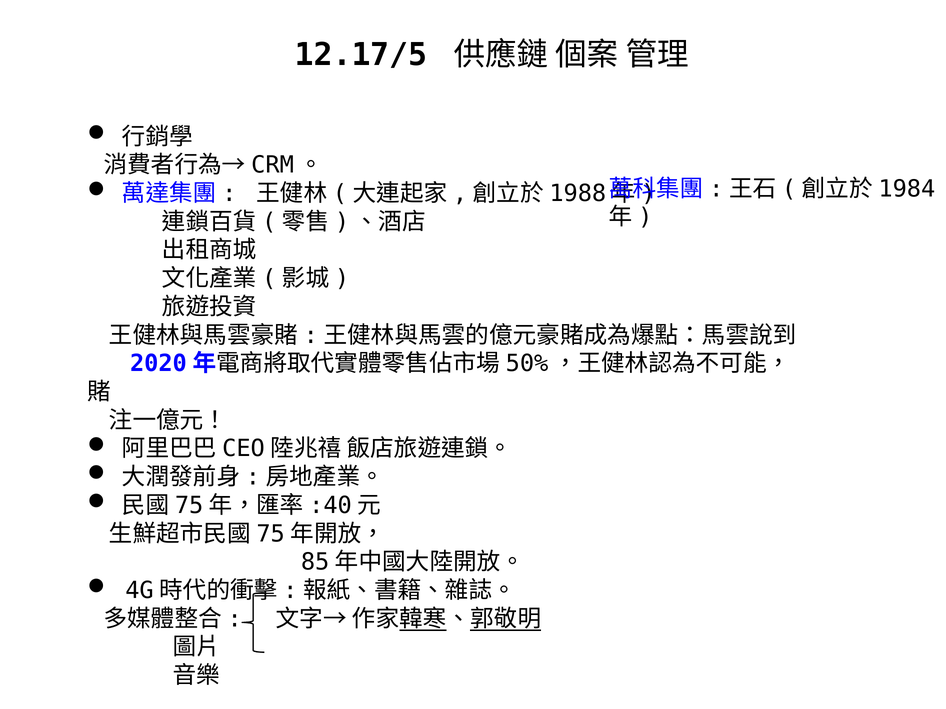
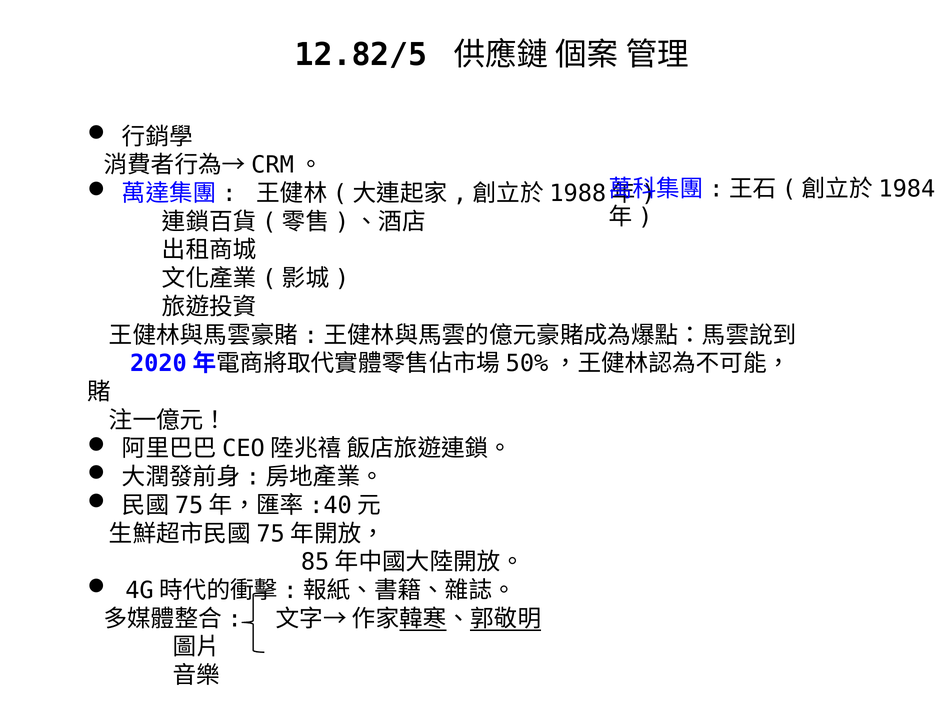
12.17/5: 12.17/5 -> 12.82/5
